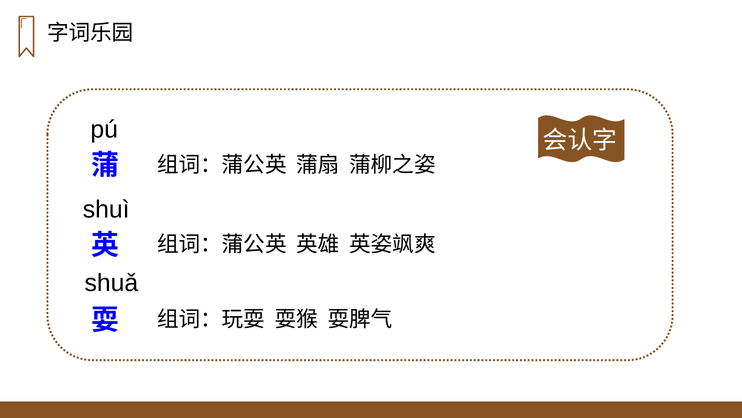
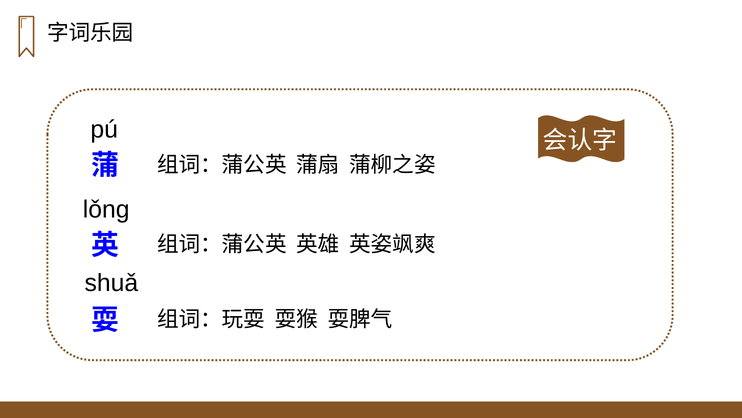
shuì: shuì -> lǒnɡ
